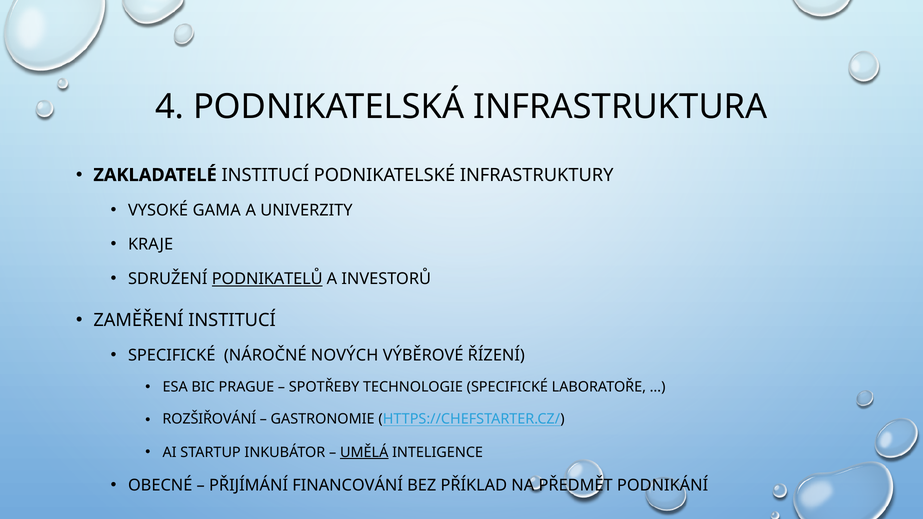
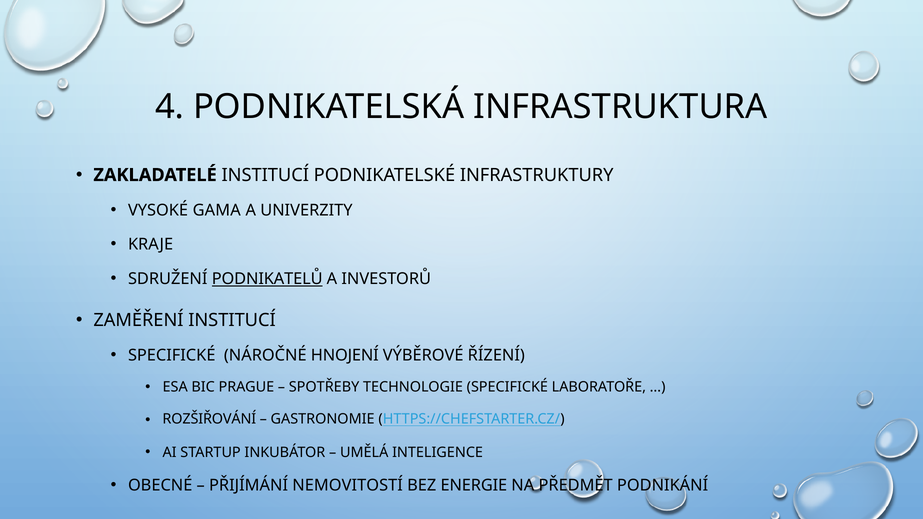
NOVÝCH: NOVÝCH -> HNOJENÍ
UMĚLÁ underline: present -> none
FINANCOVÁNÍ: FINANCOVÁNÍ -> NEMOVITOSTÍ
PŘÍKLAD: PŘÍKLAD -> ENERGIE
